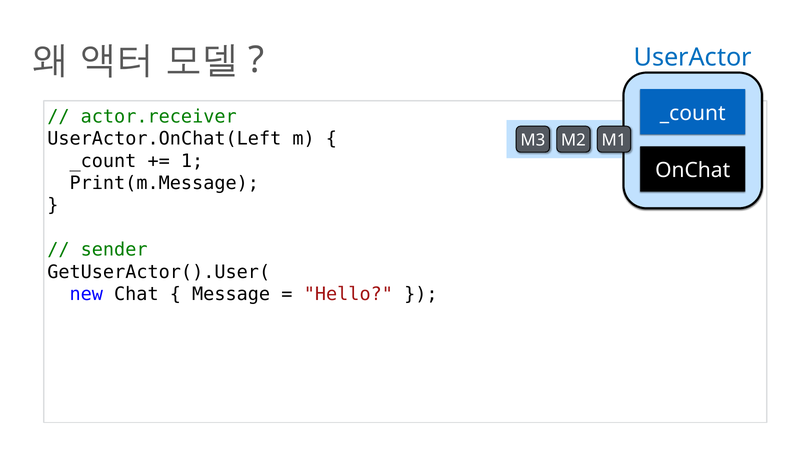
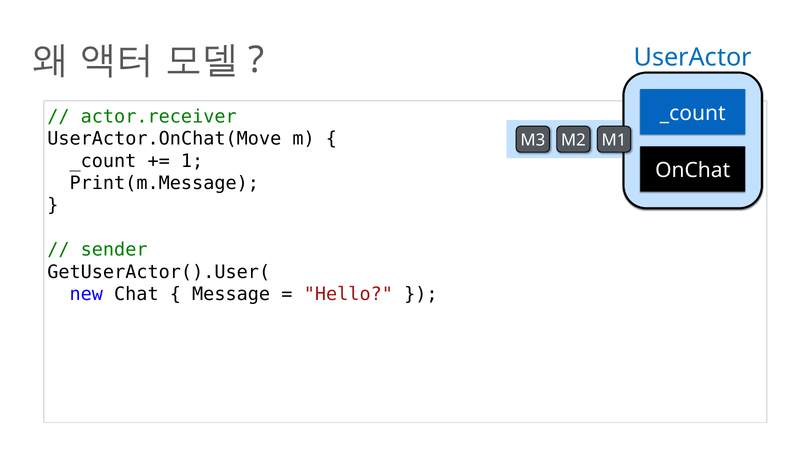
UserActor.OnChat(Left: UserActor.OnChat(Left -> UserActor.OnChat(Move
